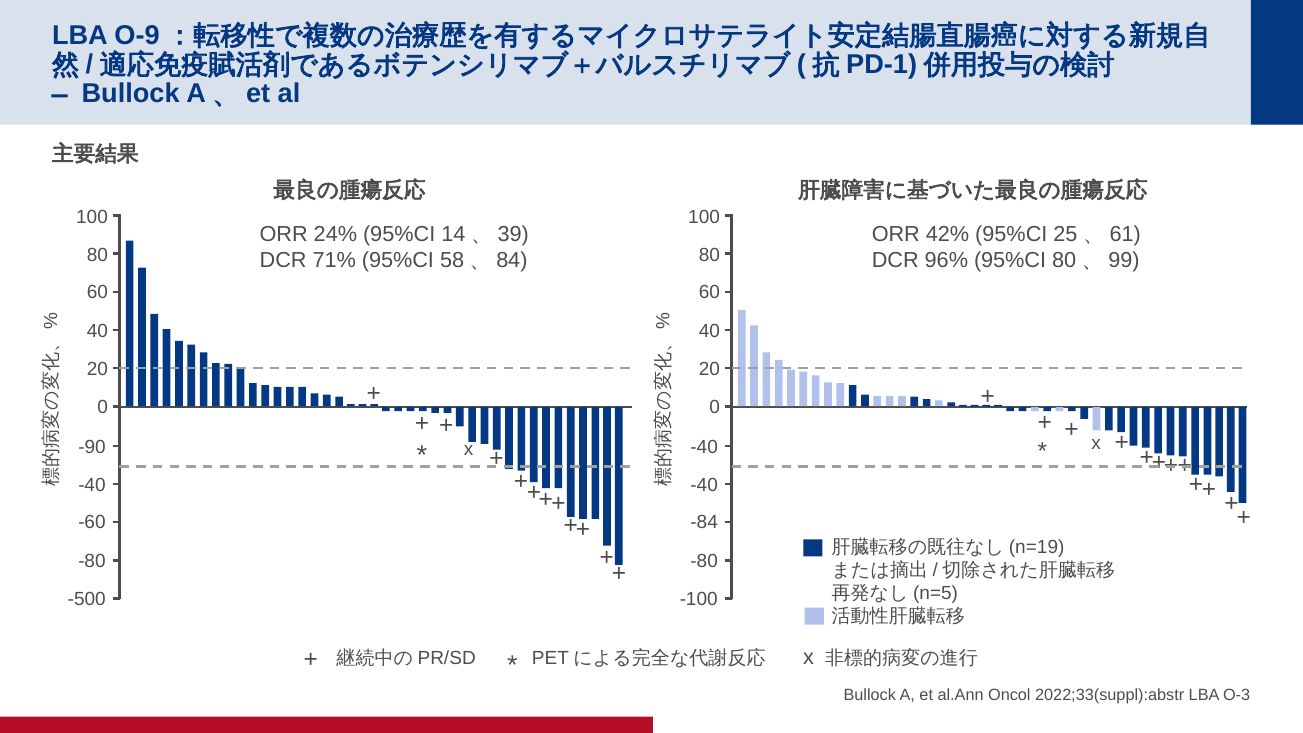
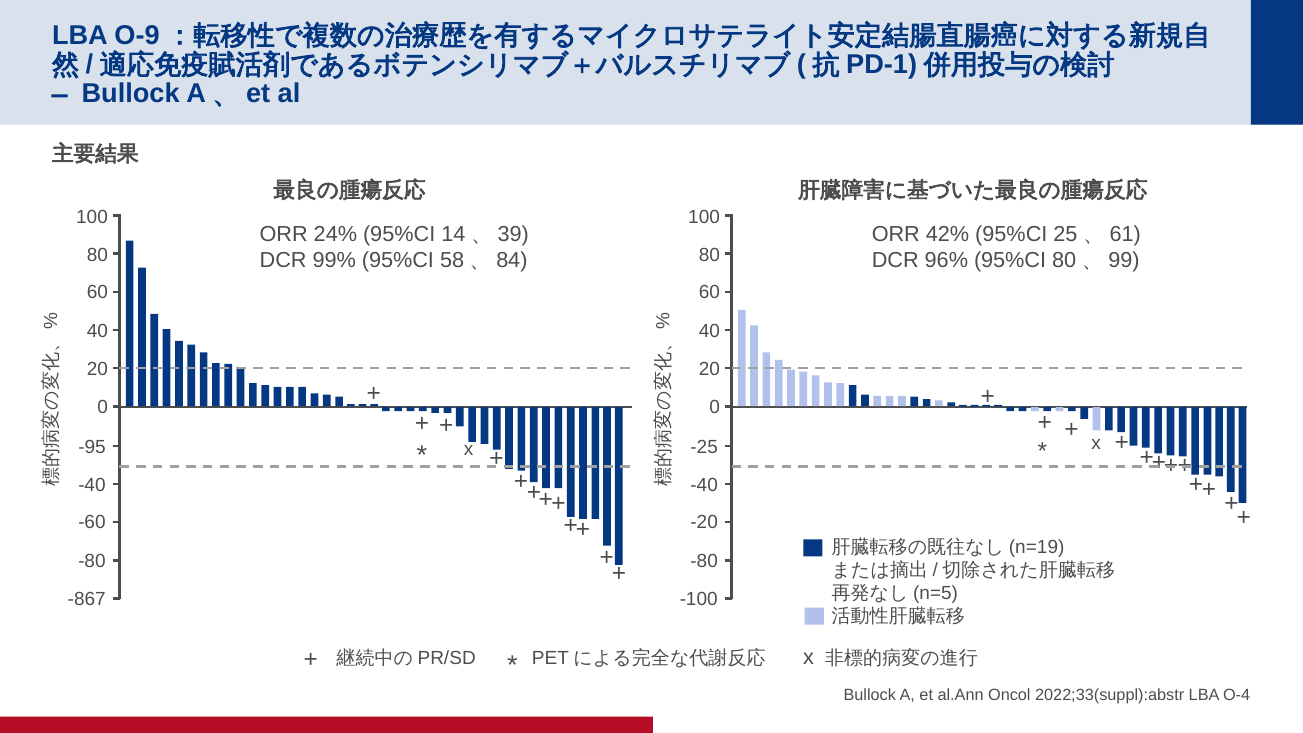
71%: 71% -> 99%
-90: -90 -> -95
-40 at (704, 447): -40 -> -25
-84: -84 -> -20
-500: -500 -> -867
O-3: O-3 -> O-4
